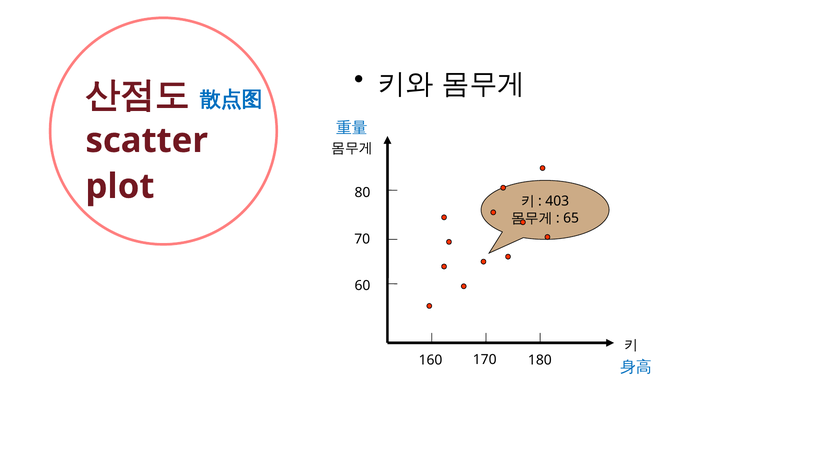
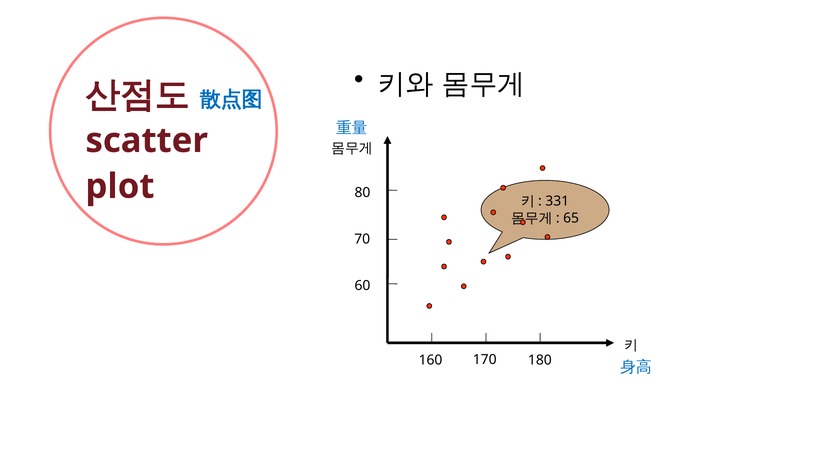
403: 403 -> 331
